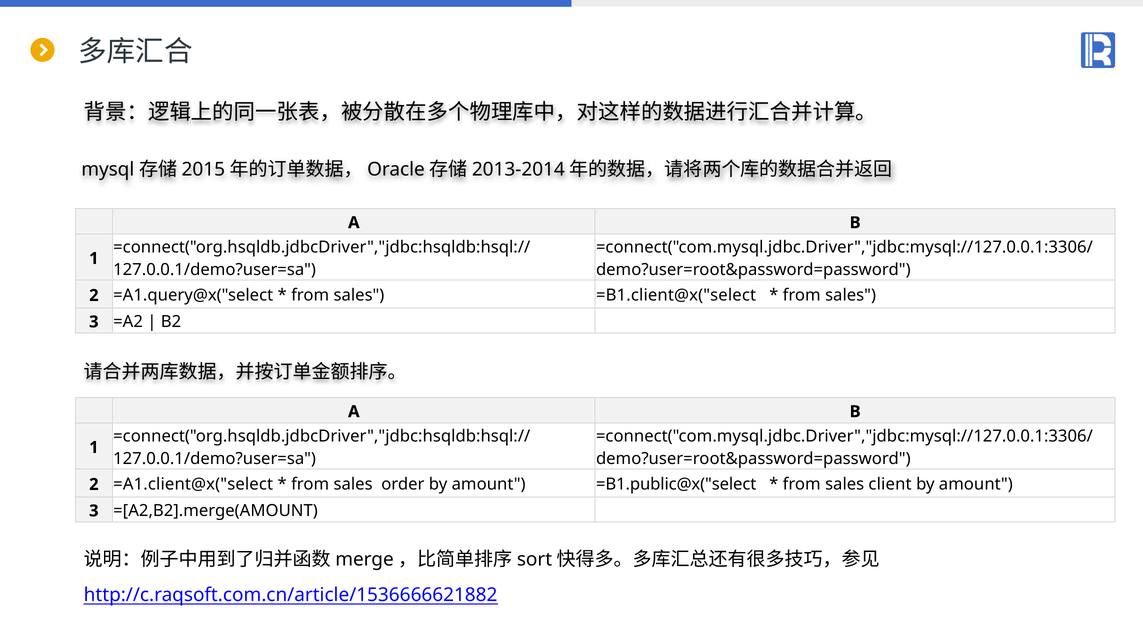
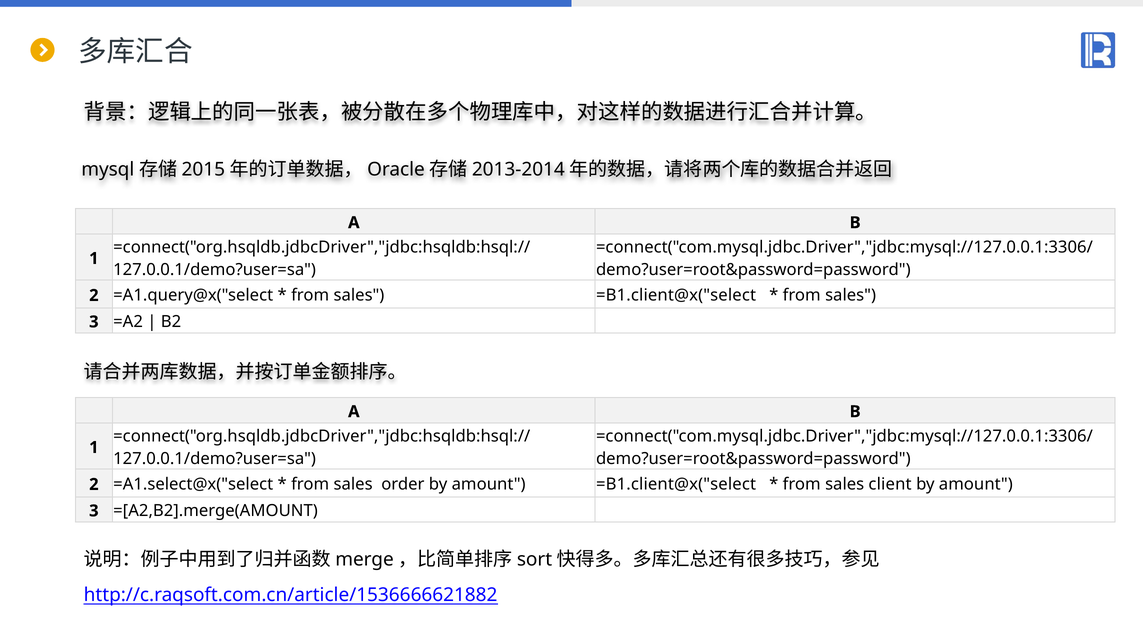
=A1.client@x("select: =A1.client@x("select -> =A1.select@x("select
amount =B1.public@x("select: =B1.public@x("select -> =B1.client@x("select
